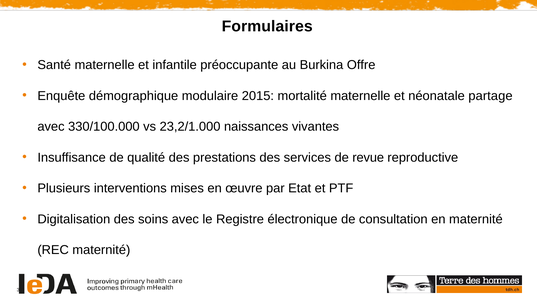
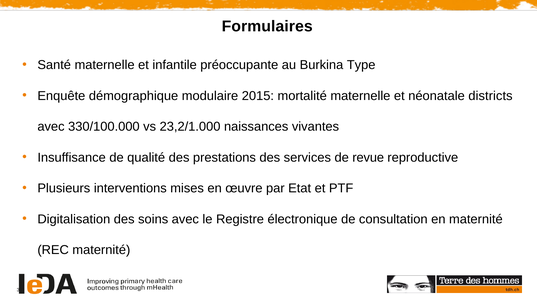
Offre: Offre -> Type
partage: partage -> districts
